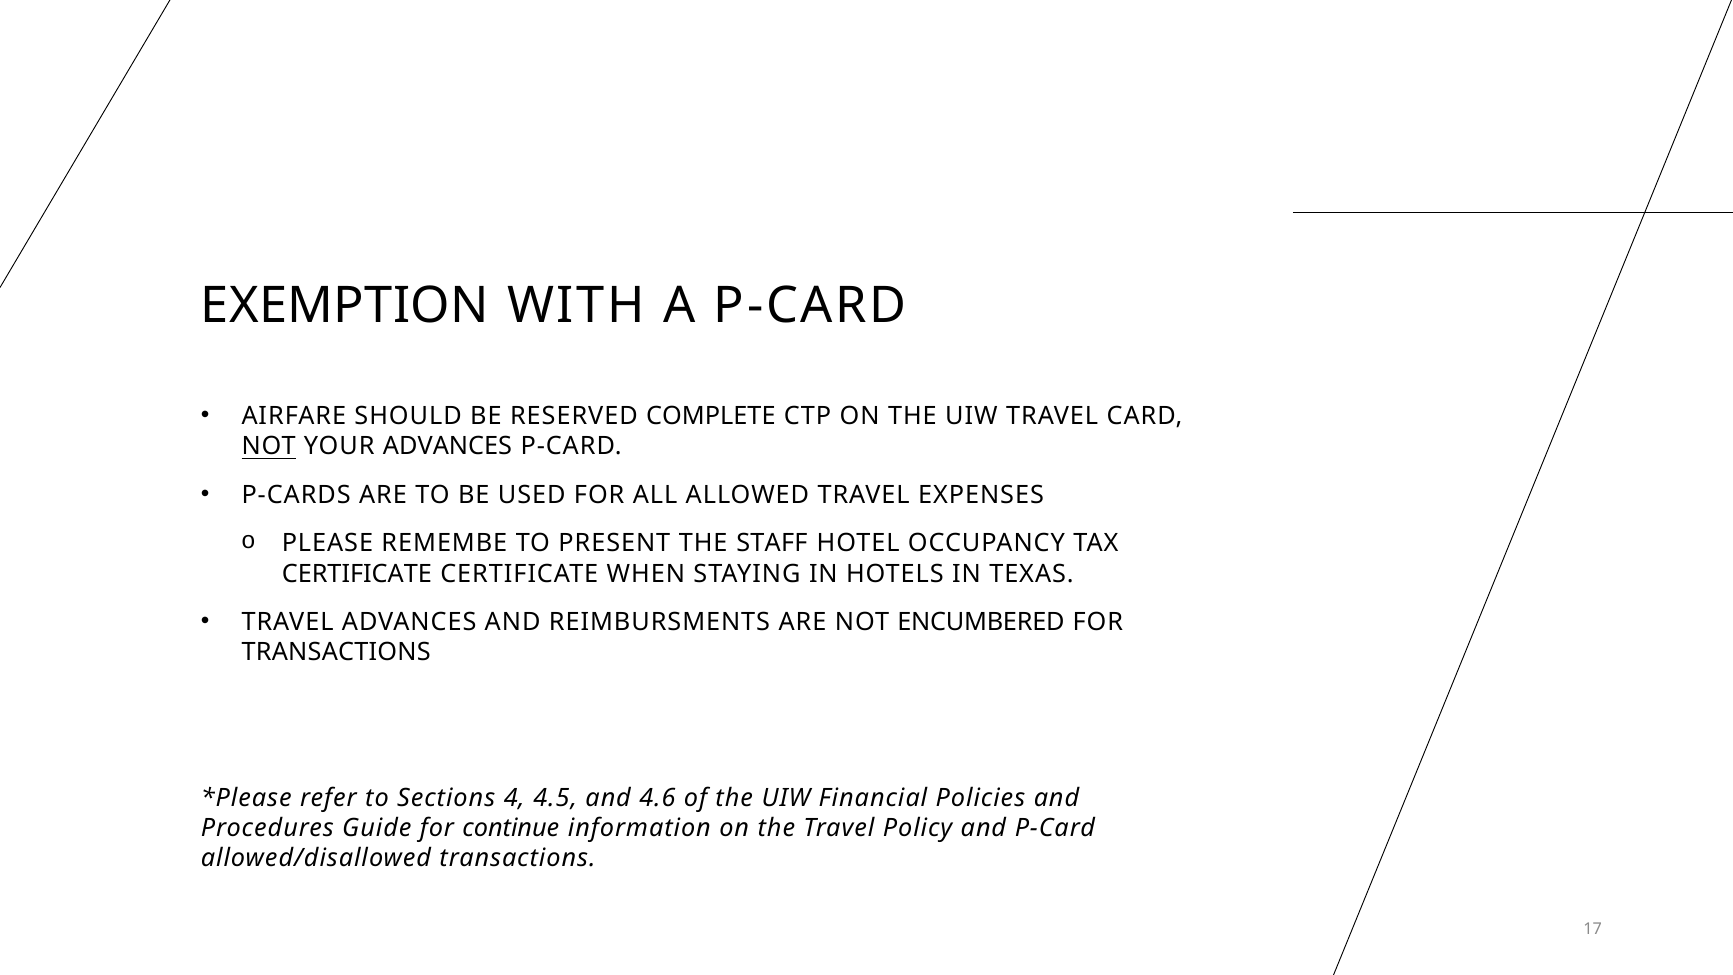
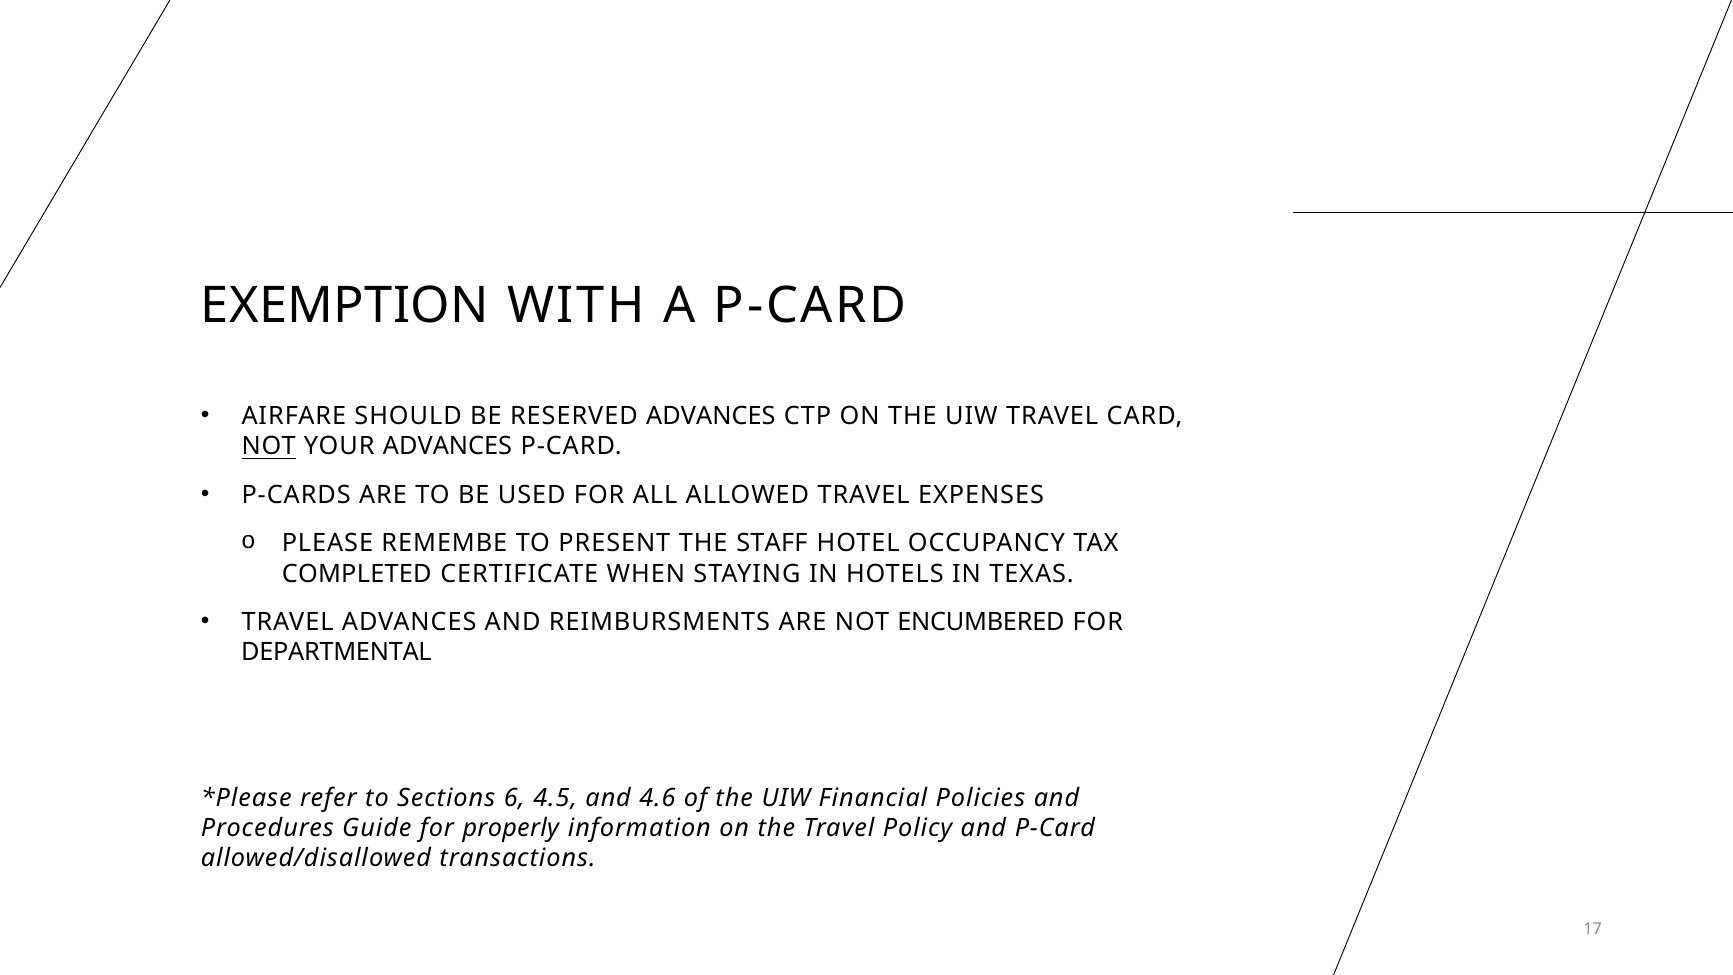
RESERVED COMPLETE: COMPLETE -> ADVANCES
CERTIFICATE at (357, 574): CERTIFICATE -> COMPLETED
TRANSACTIONS at (336, 652): TRANSACTIONS -> DEPARTMENTAL
4: 4 -> 6
continue: continue -> properly
